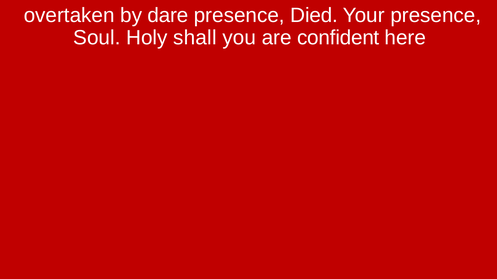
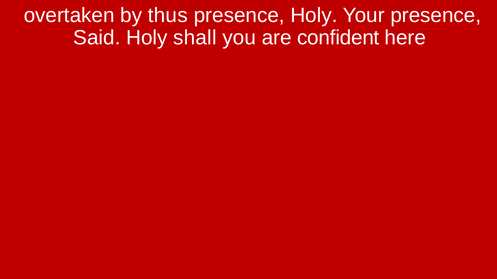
dare: dare -> thus
presence Died: Died -> Holy
Soul: Soul -> Said
